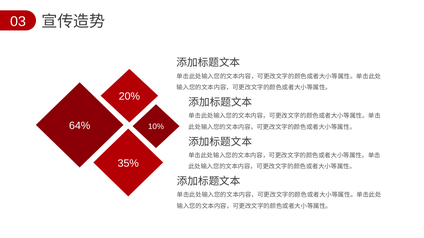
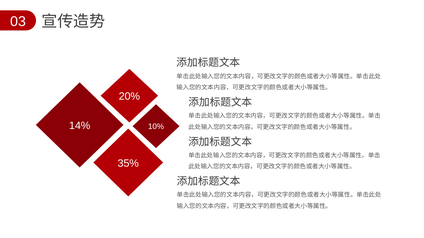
64%: 64% -> 14%
